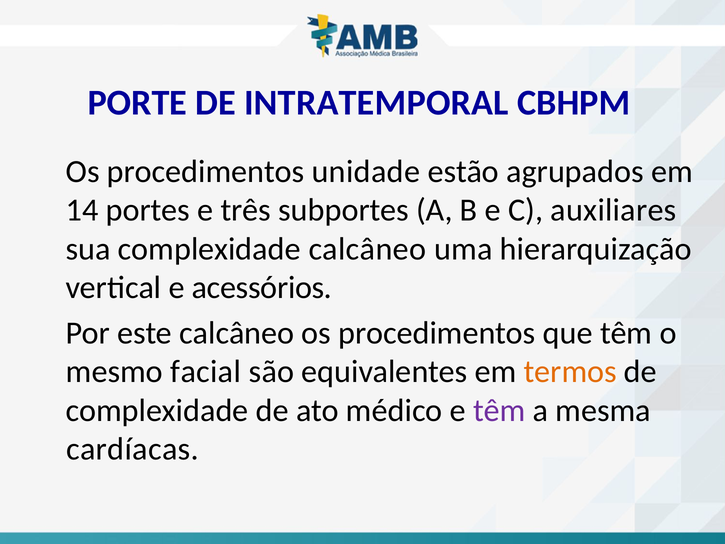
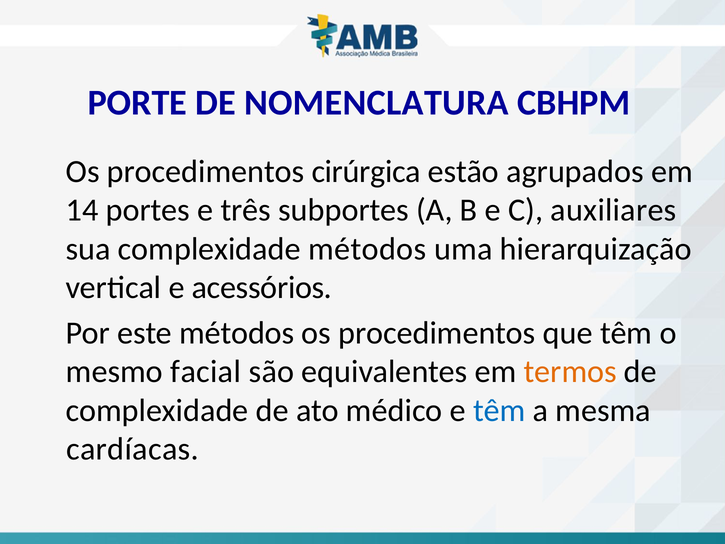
INTRATEMPORAL: INTRATEMPORAL -> NOMENCLATURA
unidade: unidade -> cirúrgica
complexidade calcâneo: calcâneo -> métodos
este calcâneo: calcâneo -> métodos
têm at (499, 410) colour: purple -> blue
